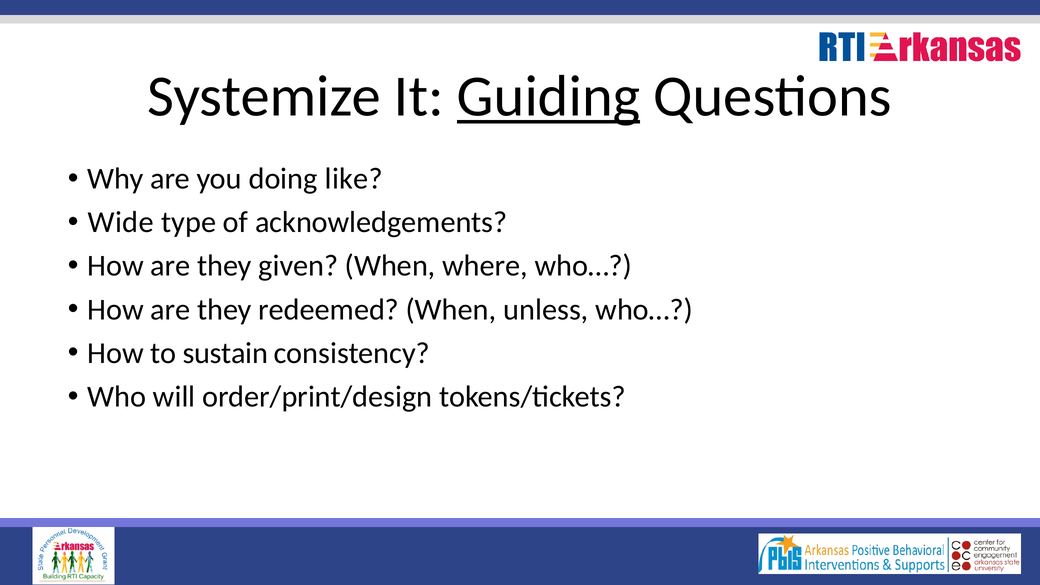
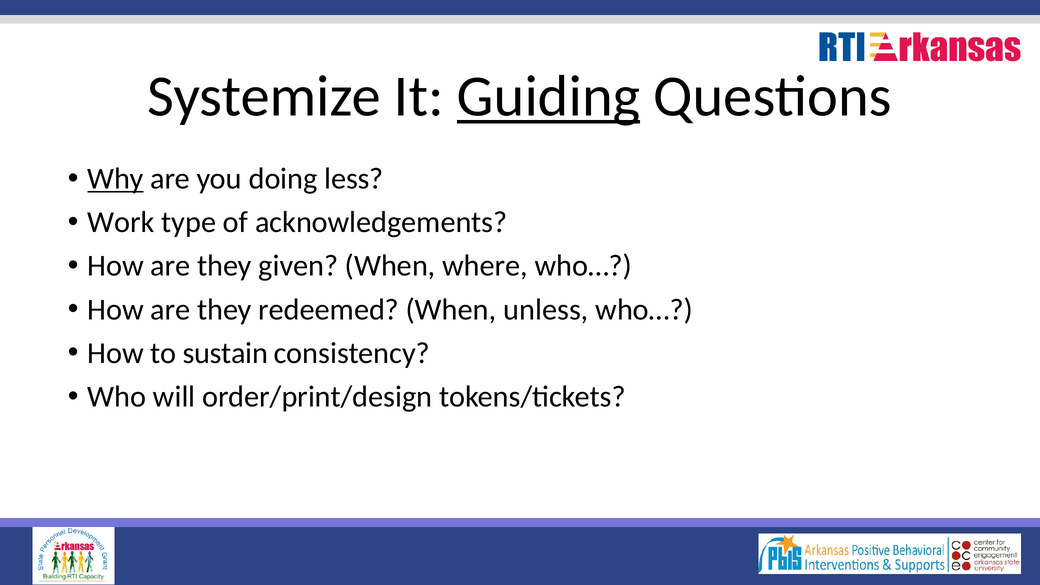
Why underline: none -> present
like: like -> less
Wide: Wide -> Work
